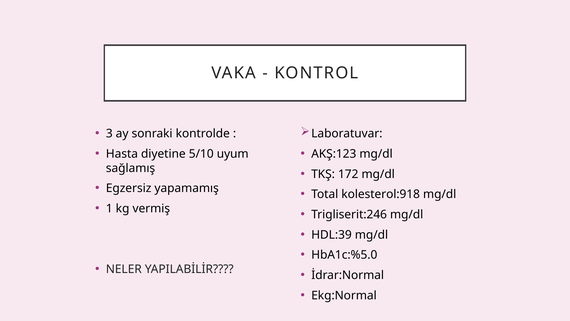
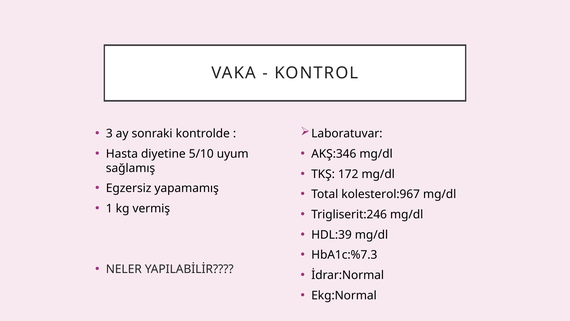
AKŞ:123: AKŞ:123 -> AKŞ:346
kolesterol:918: kolesterol:918 -> kolesterol:967
HbA1c:%5.0: HbA1c:%5.0 -> HbA1c:%7.3
